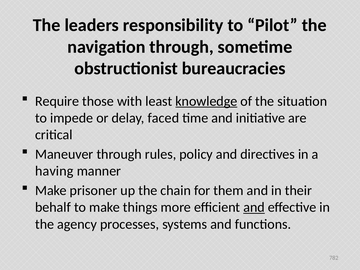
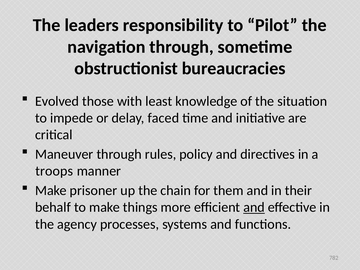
Require: Require -> Evolved
knowledge underline: present -> none
having: having -> troops
